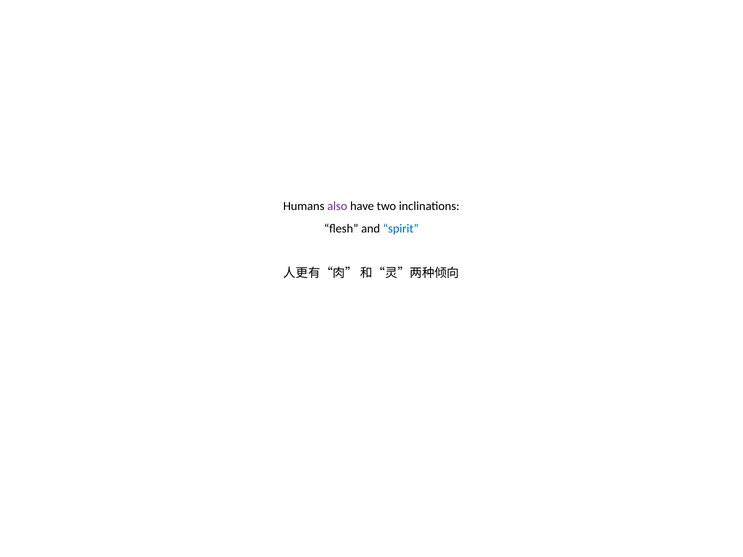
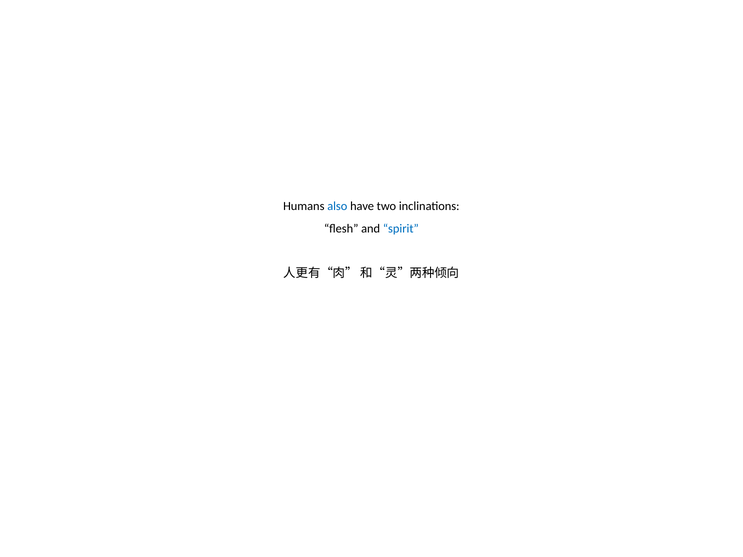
also colour: purple -> blue
